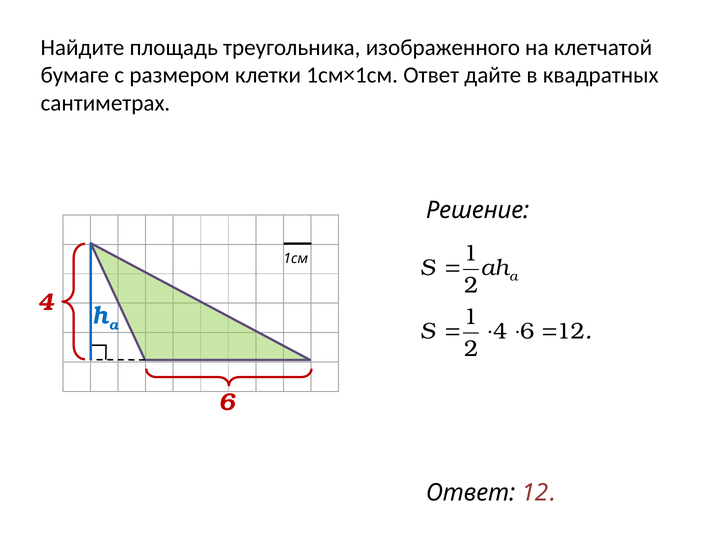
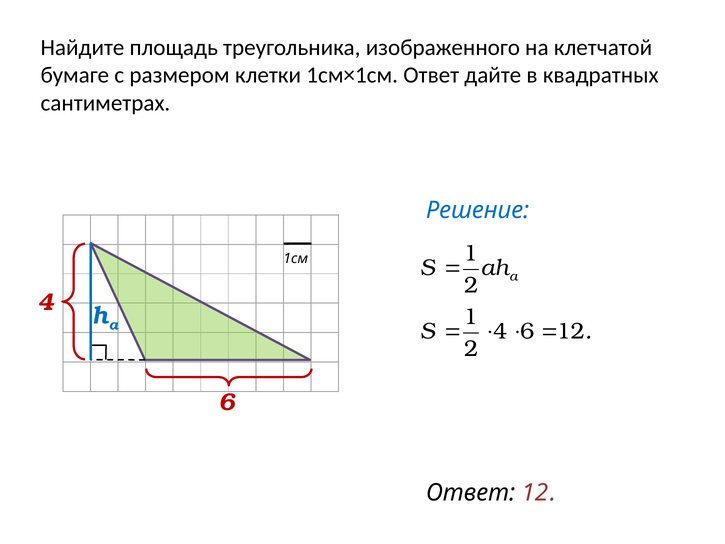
Решение colour: black -> blue
